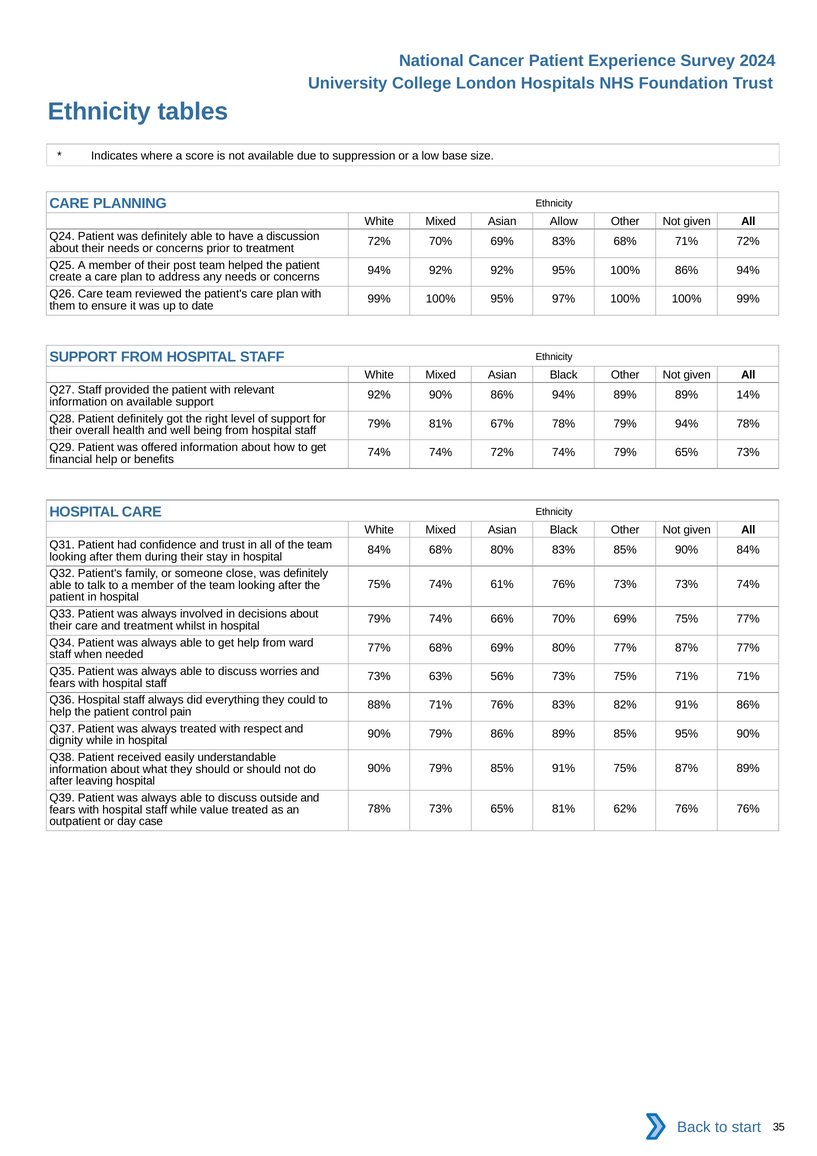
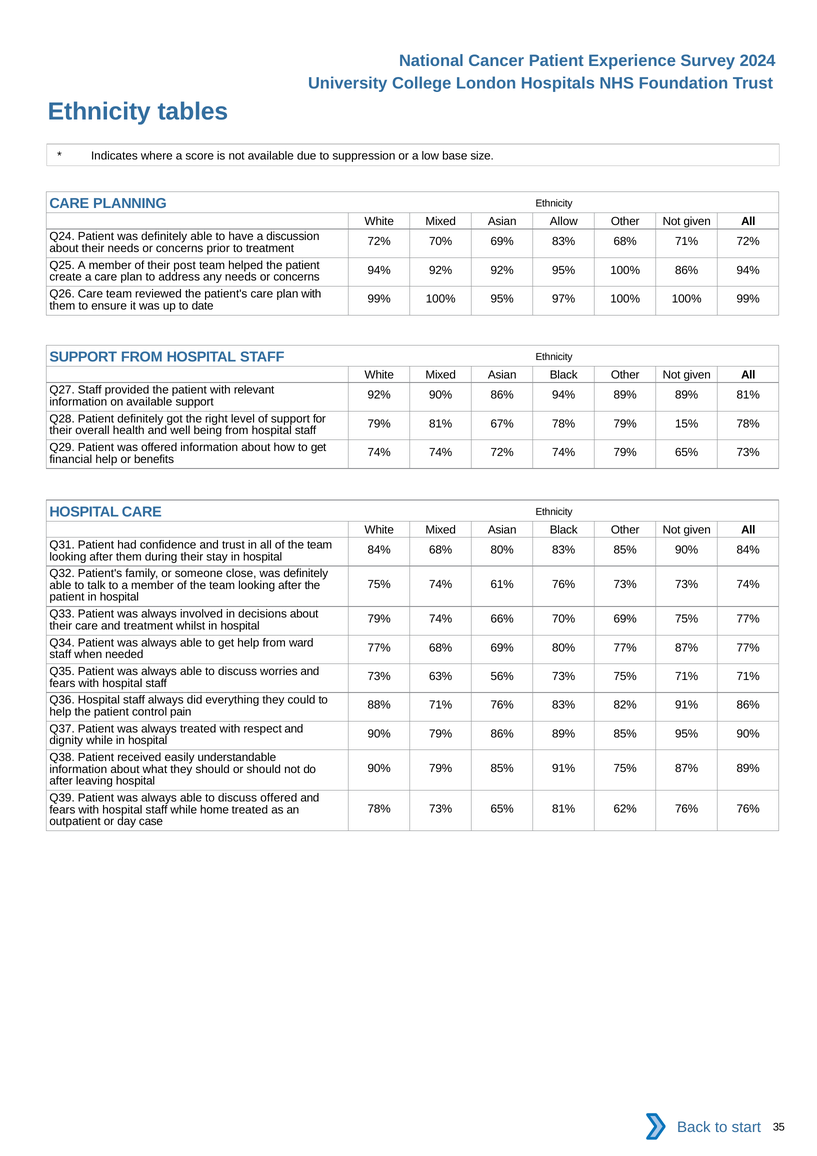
89% 14%: 14% -> 81%
79% 94%: 94% -> 15%
discuss outside: outside -> offered
value: value -> home
